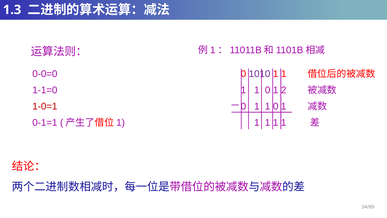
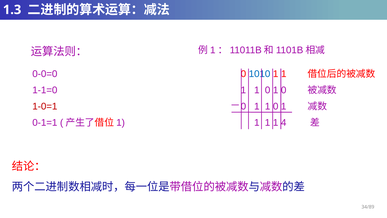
1010 colour: purple -> blue
0 1 2: 2 -> 0
1 1 1 1: 1 -> 4
